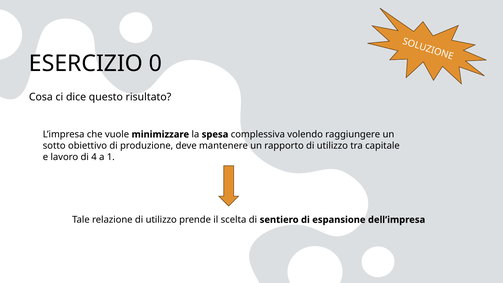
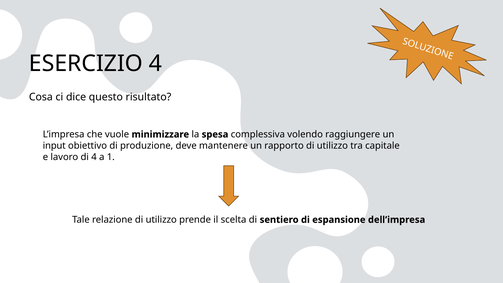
ESERCIZIO 0: 0 -> 4
sotto: sotto -> input
